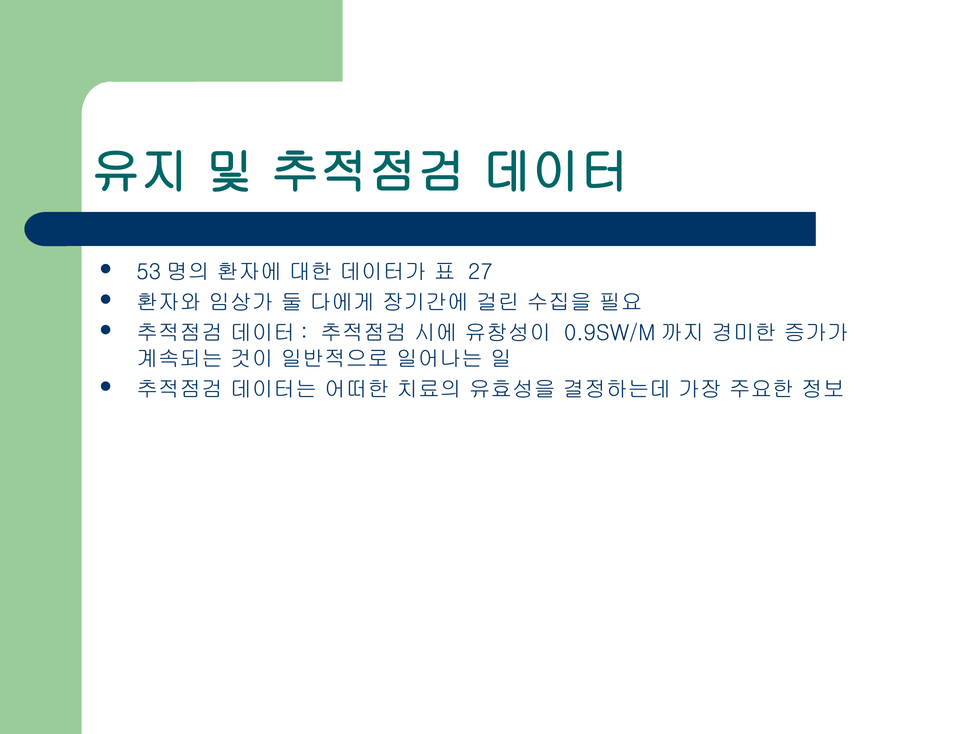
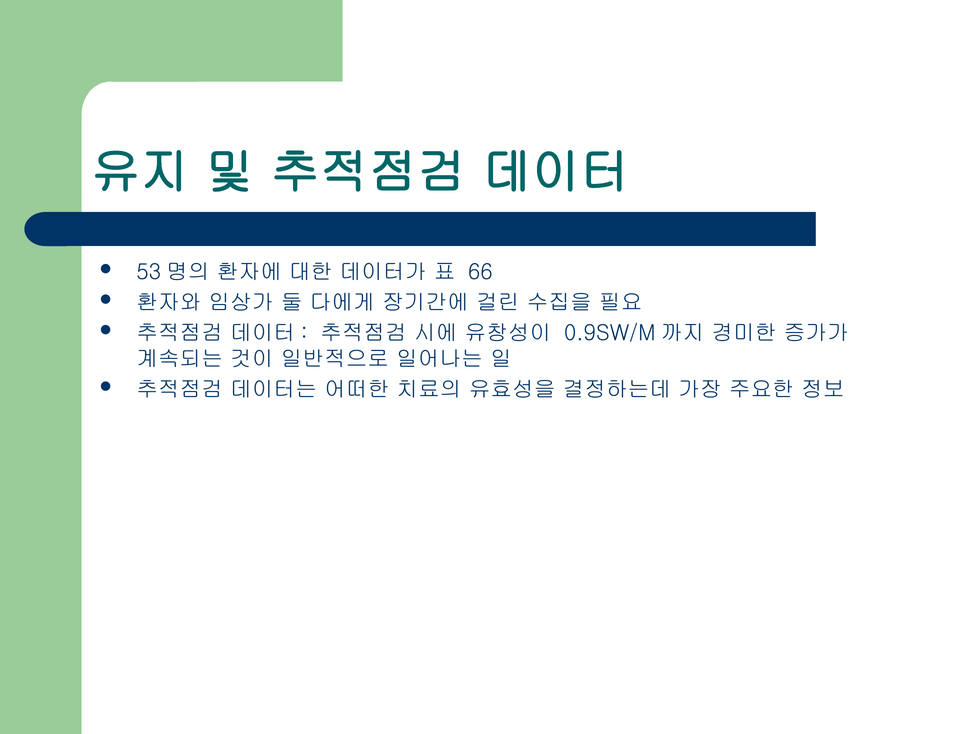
27: 27 -> 66
